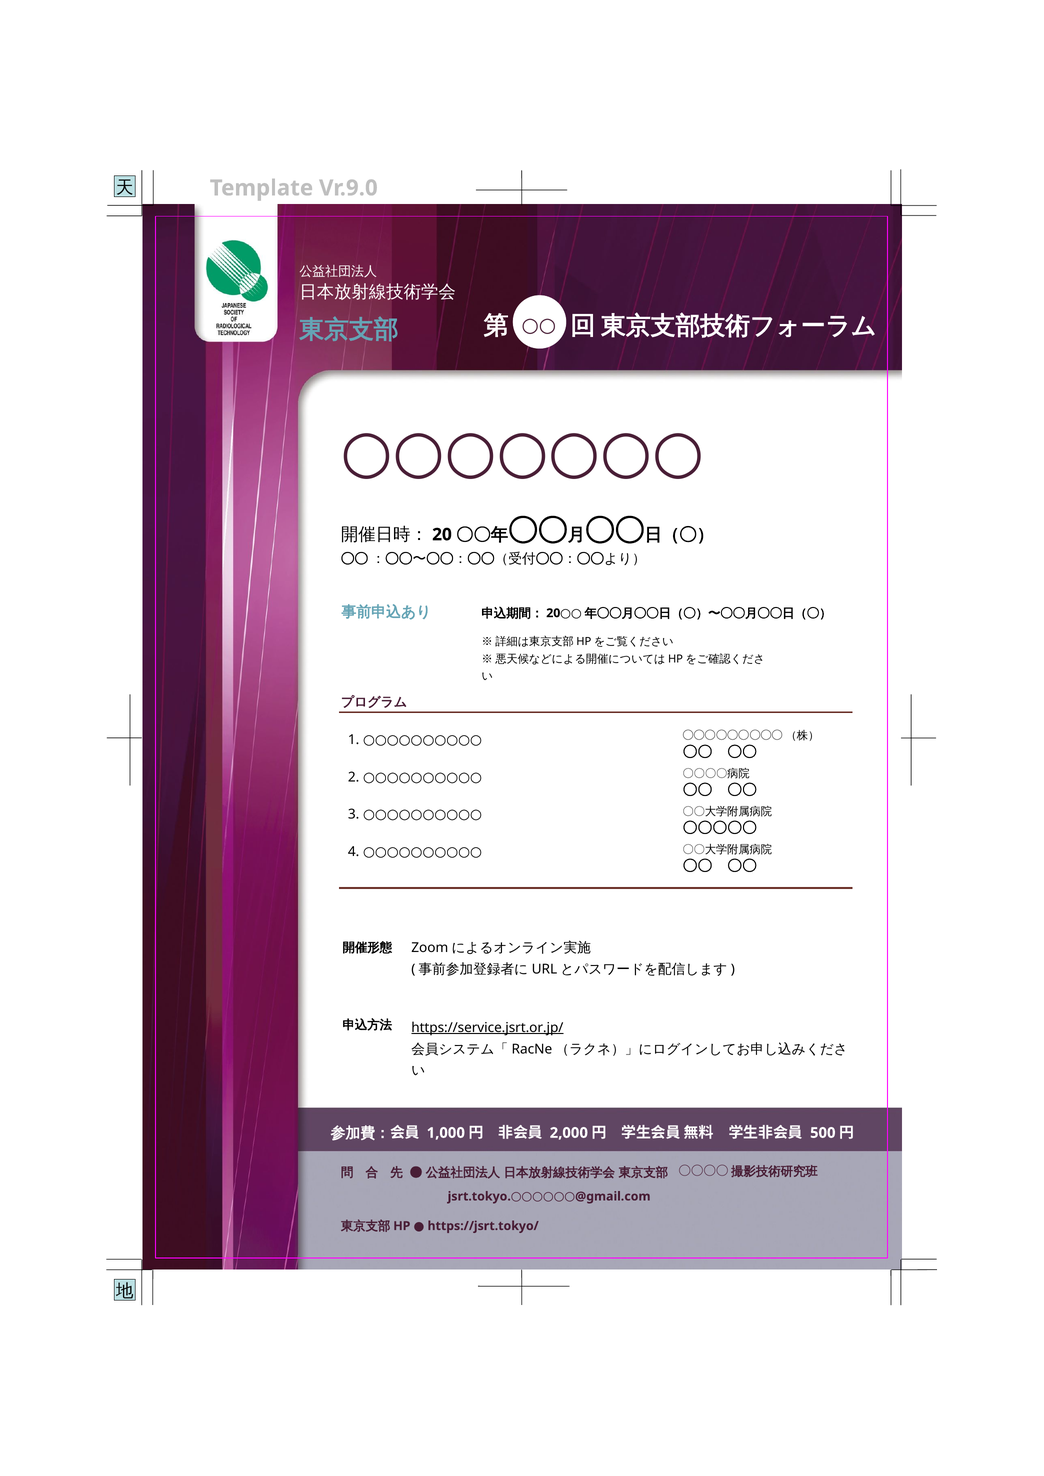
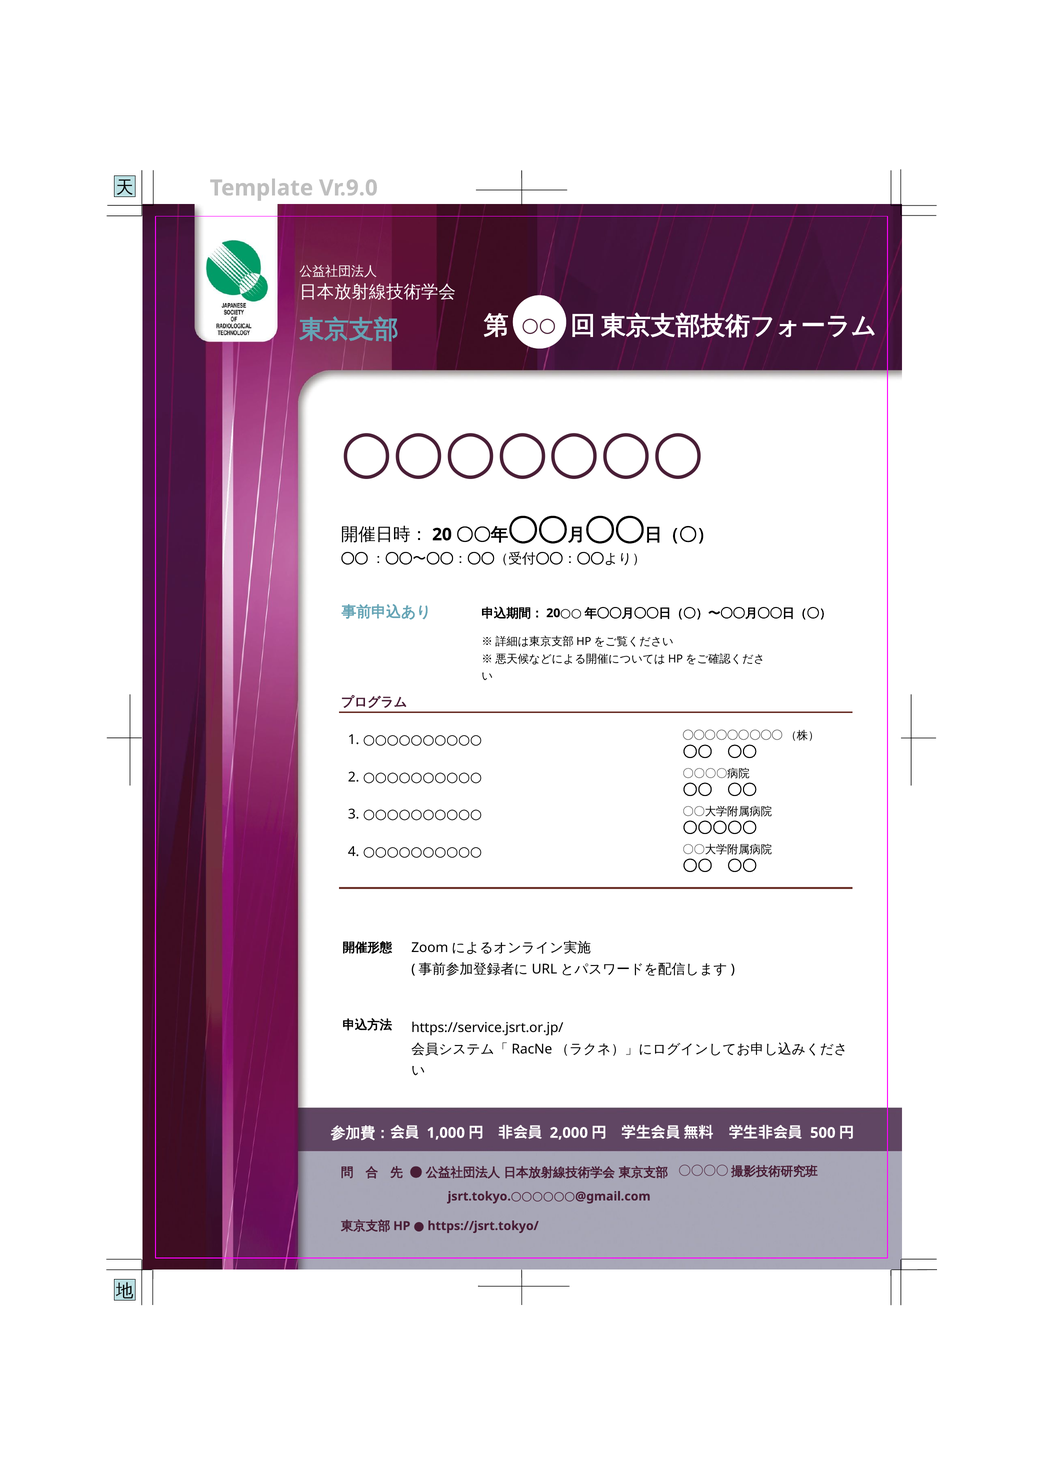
https://service.jsrt.or.jp/ underline: present -> none
